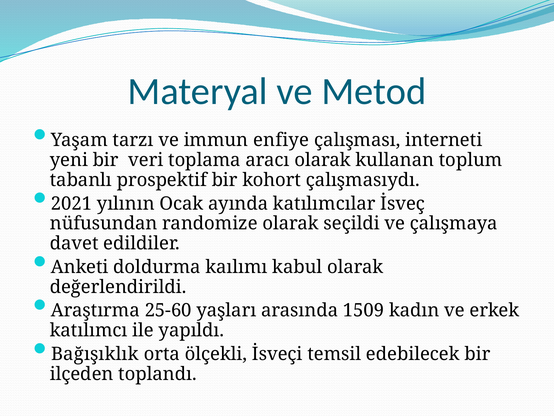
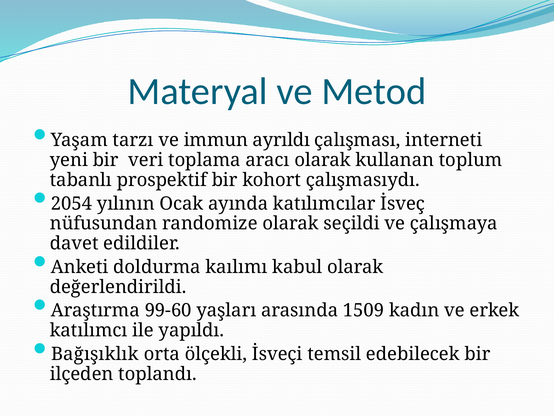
enfiye: enfiye -> ayrıldı
2021: 2021 -> 2054
25-60: 25-60 -> 99-60
